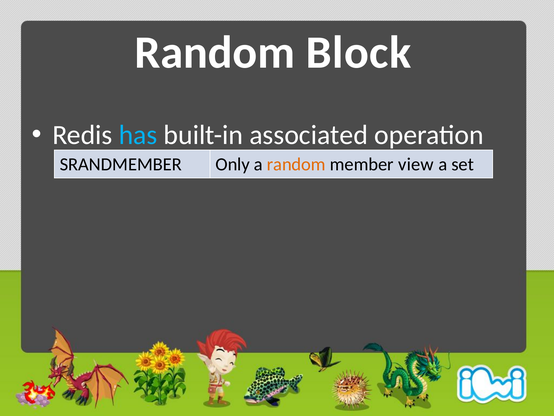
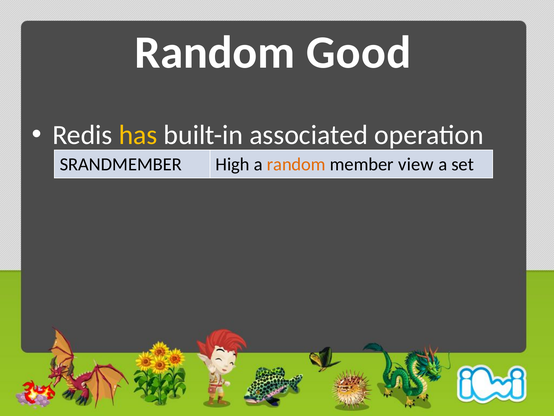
Block: Block -> Good
has colour: light blue -> yellow
Only: Only -> High
